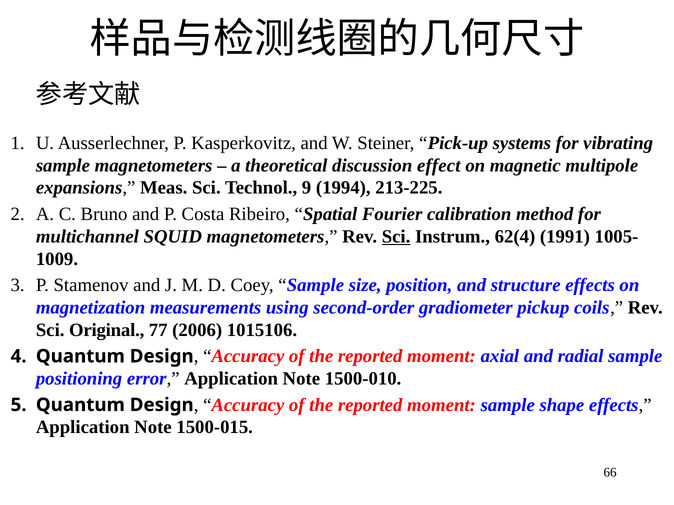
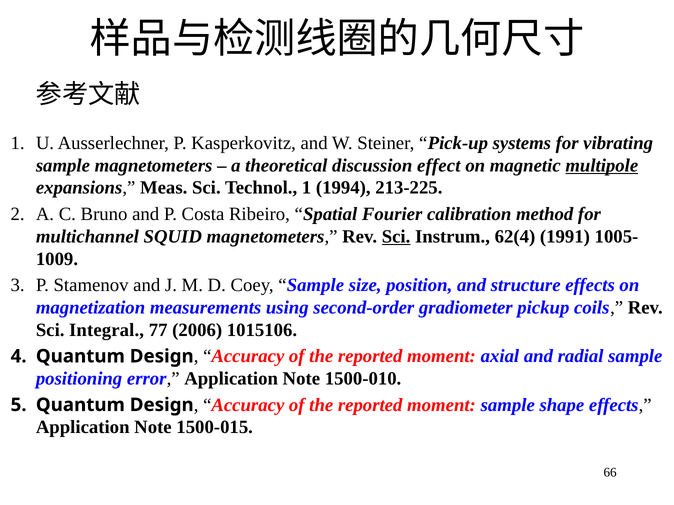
multipole underline: none -> present
Technol 9: 9 -> 1
Original: Original -> Integral
